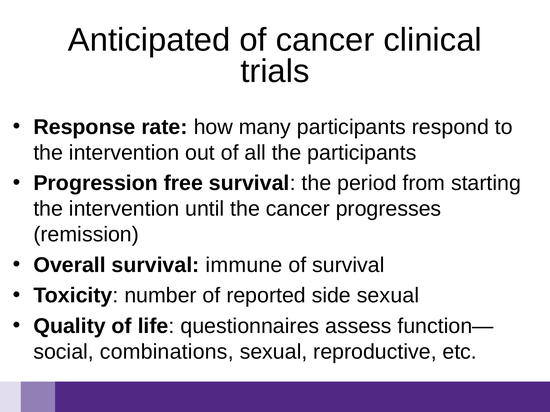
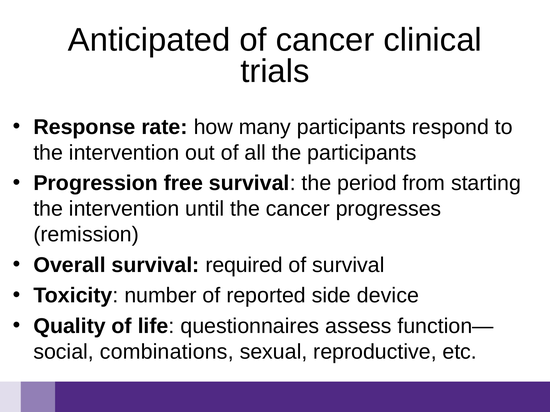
immune: immune -> required
side sexual: sexual -> device
